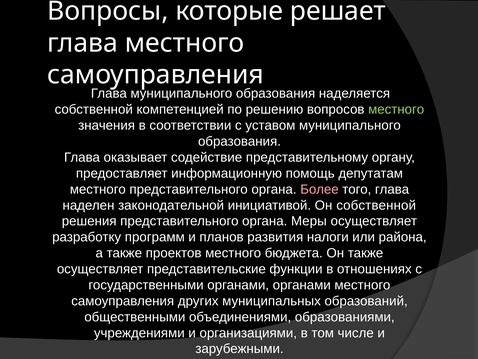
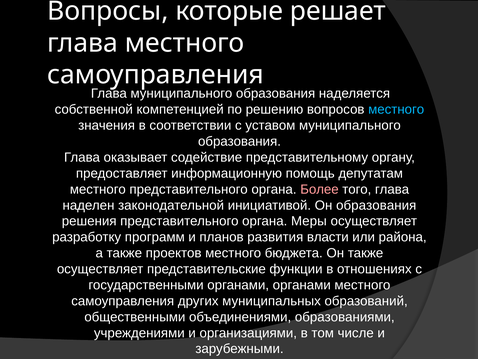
местного at (396, 109) colour: light green -> light blue
Он собственной: собственной -> образования
налоги: налоги -> власти
